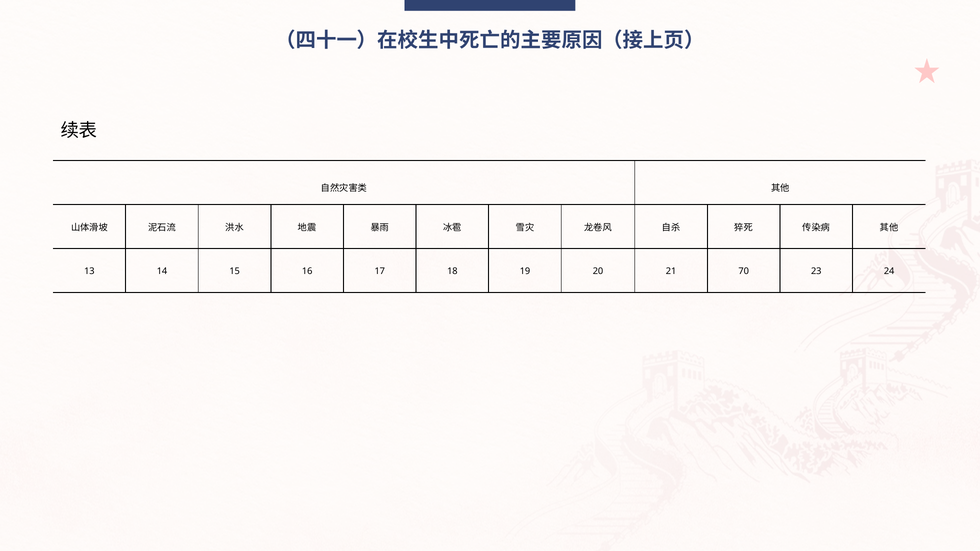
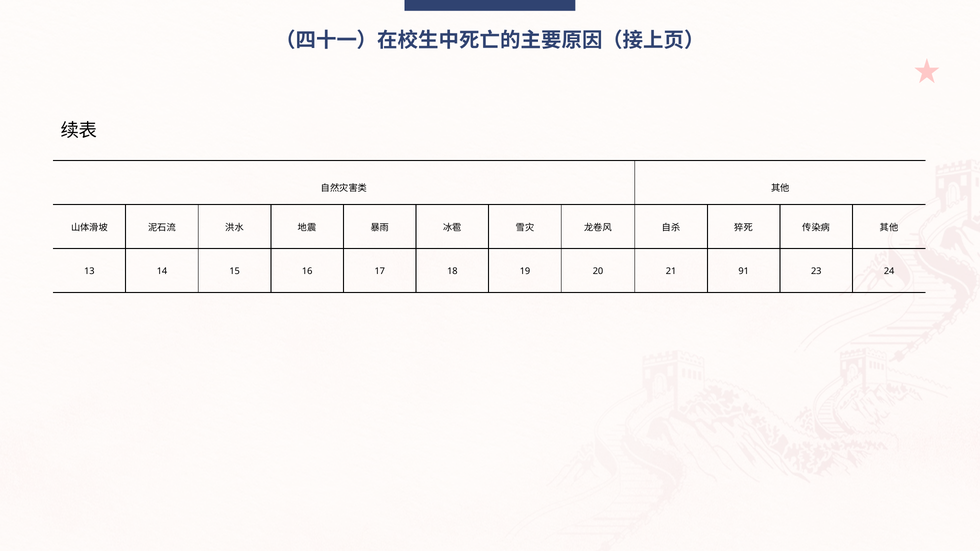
70: 70 -> 91
